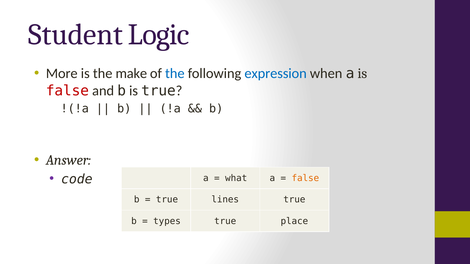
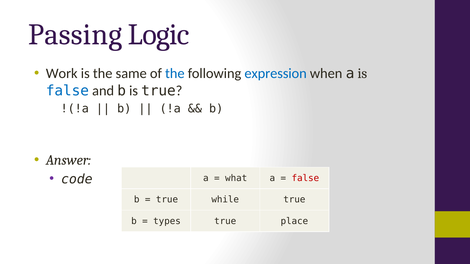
Student: Student -> Passing
More: More -> Work
make: make -> same
false at (67, 91) colour: red -> blue
false at (305, 178) colour: orange -> red
lines: lines -> while
